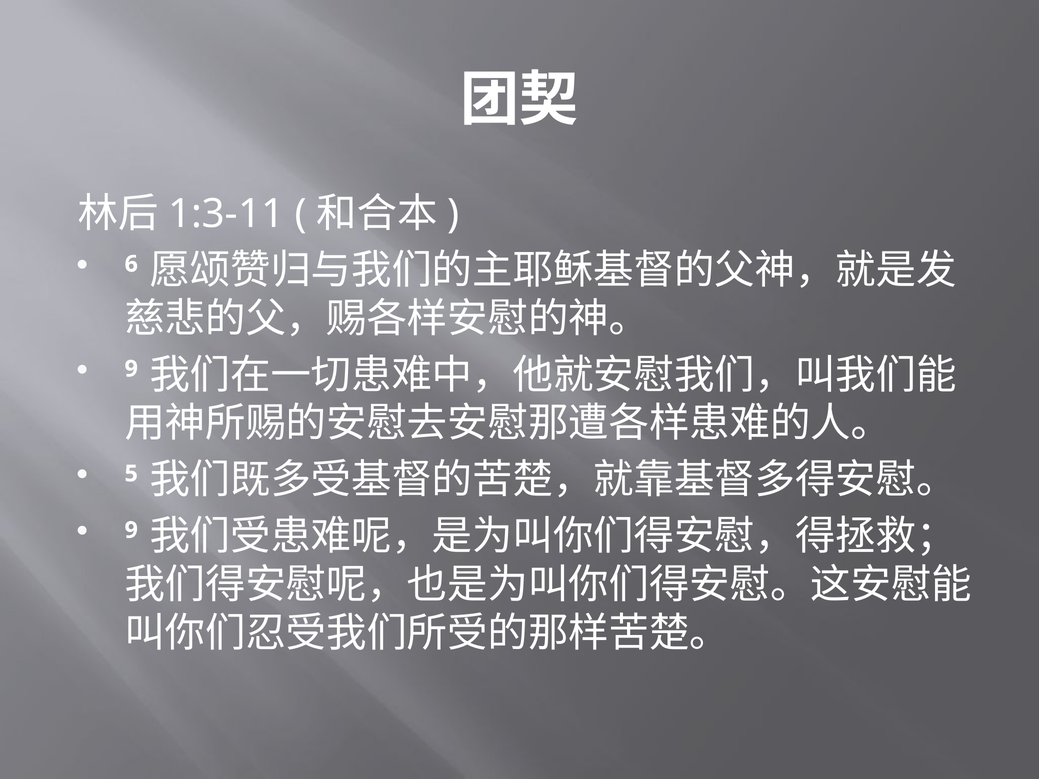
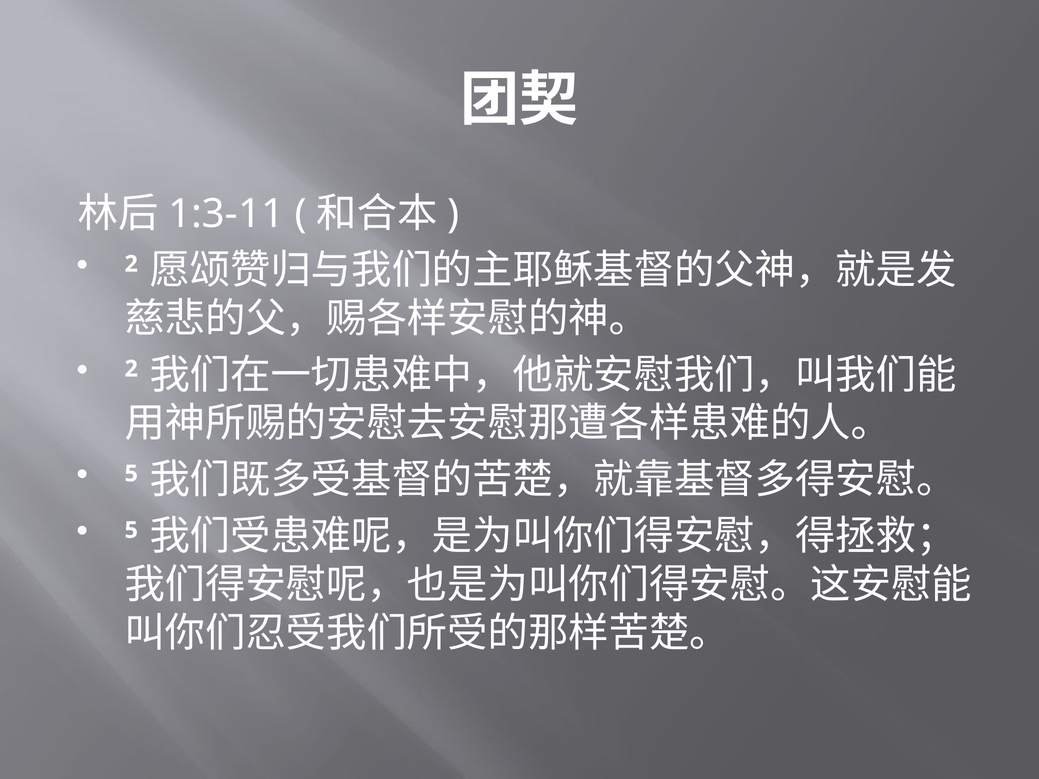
6 at (131, 264): 6 -> 2
9 at (131, 369): 9 -> 2
9 at (131, 530): 9 -> 5
